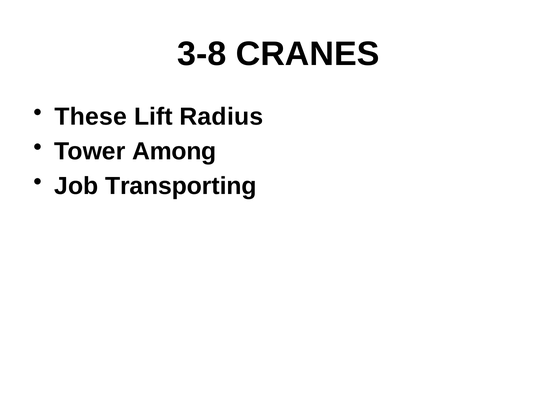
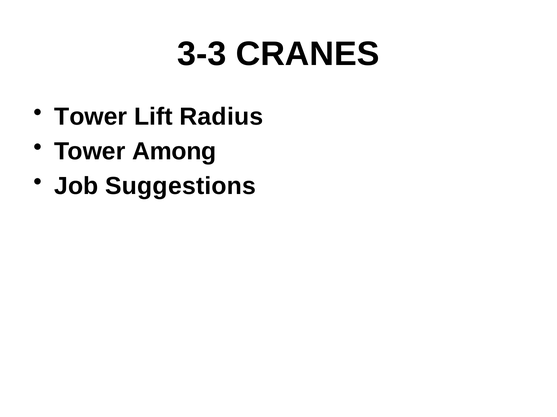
3-8: 3-8 -> 3-3
These at (91, 117): These -> Tower
Transporting: Transporting -> Suggestions
